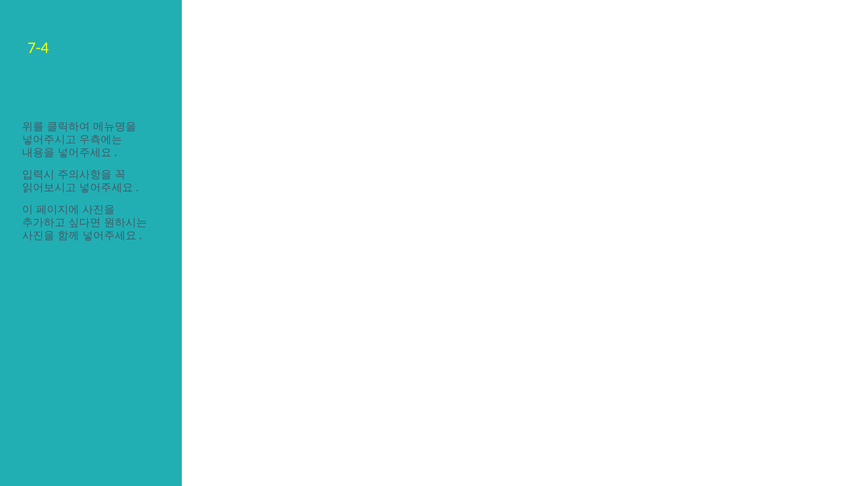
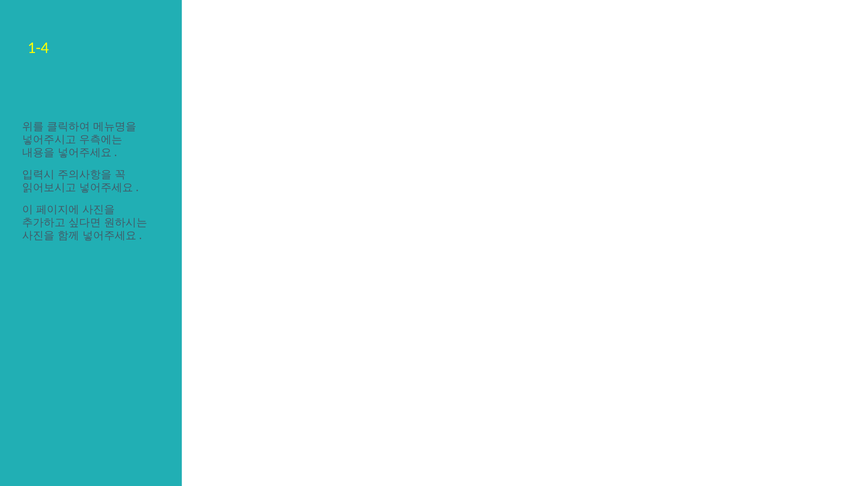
7-4: 7-4 -> 1-4
